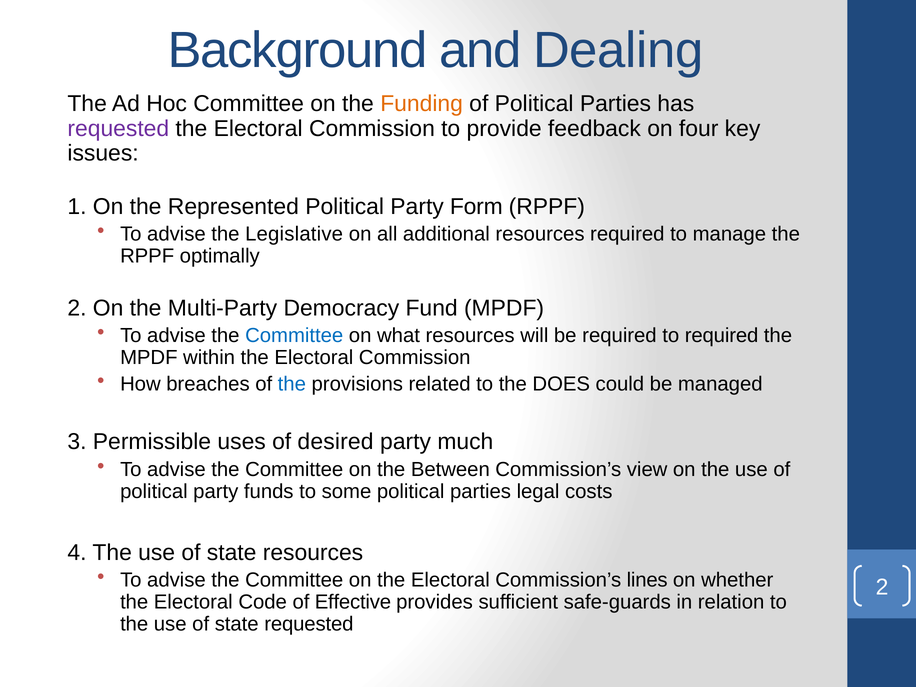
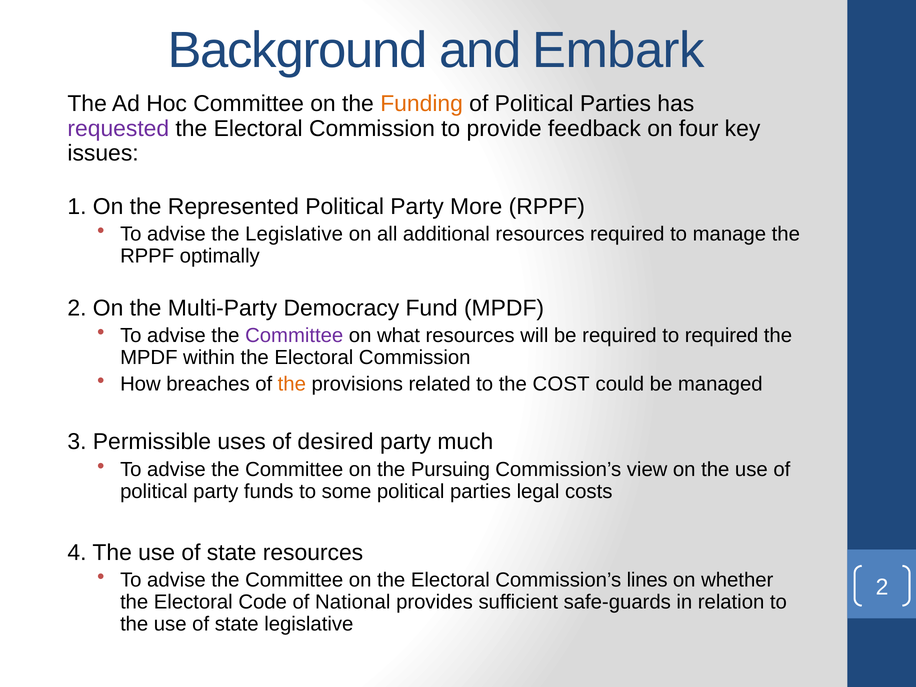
Dealing: Dealing -> Embark
Form: Form -> More
Committee at (294, 336) colour: blue -> purple
the at (292, 384) colour: blue -> orange
DOES: DOES -> COST
Between: Between -> Pursuing
Effective: Effective -> National
state requested: requested -> legislative
